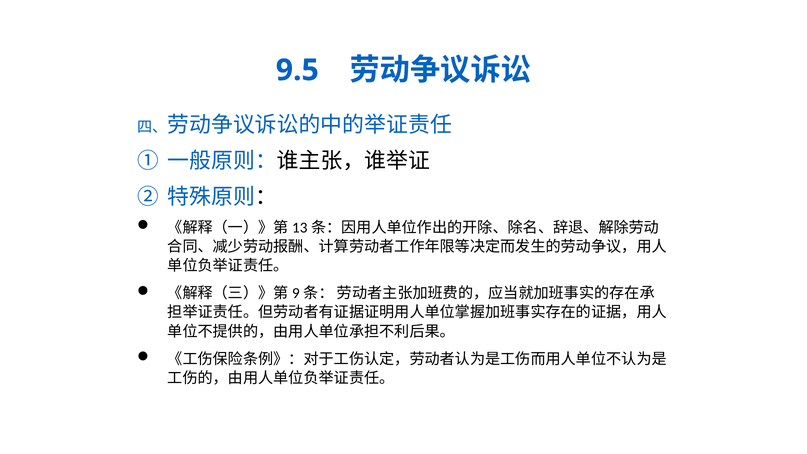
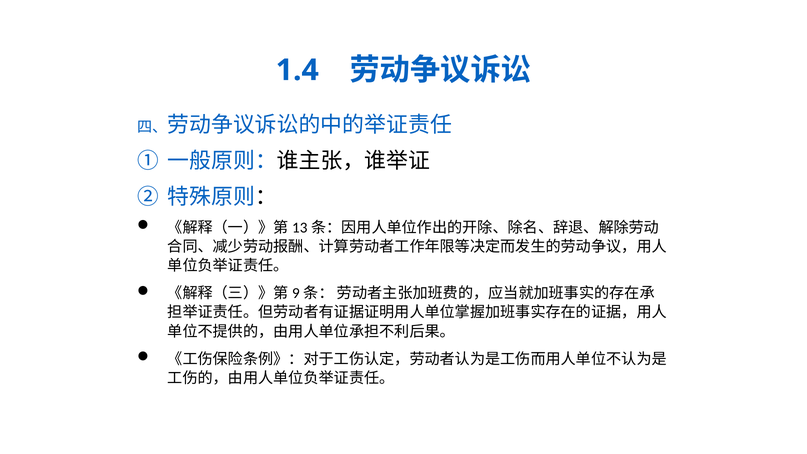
9.5: 9.5 -> 1.4
